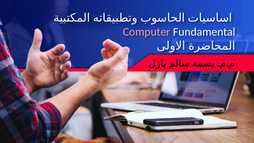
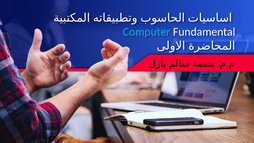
Computer colour: pink -> light blue
